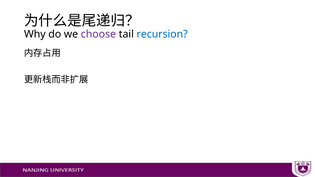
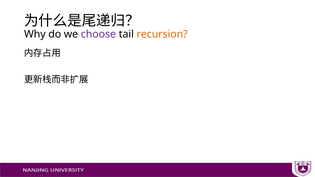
recursion colour: blue -> orange
